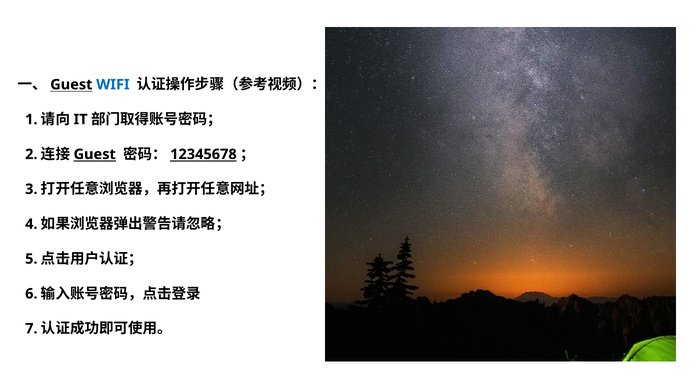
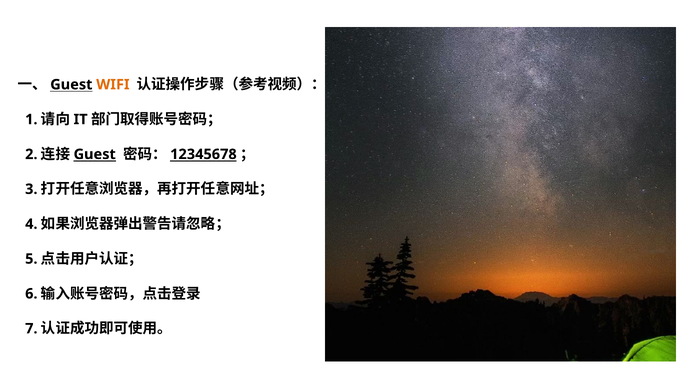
WIFI colour: blue -> orange
